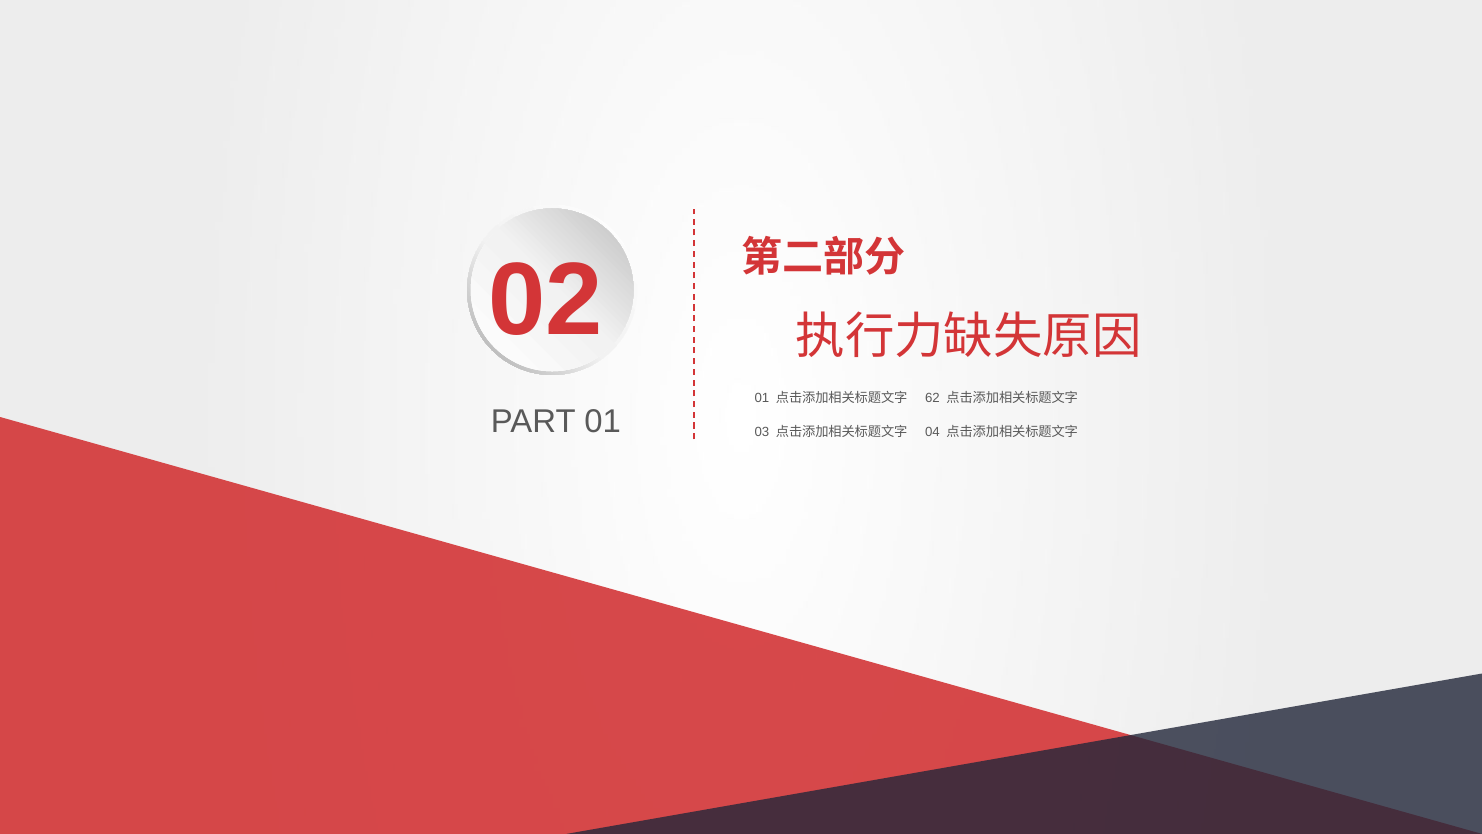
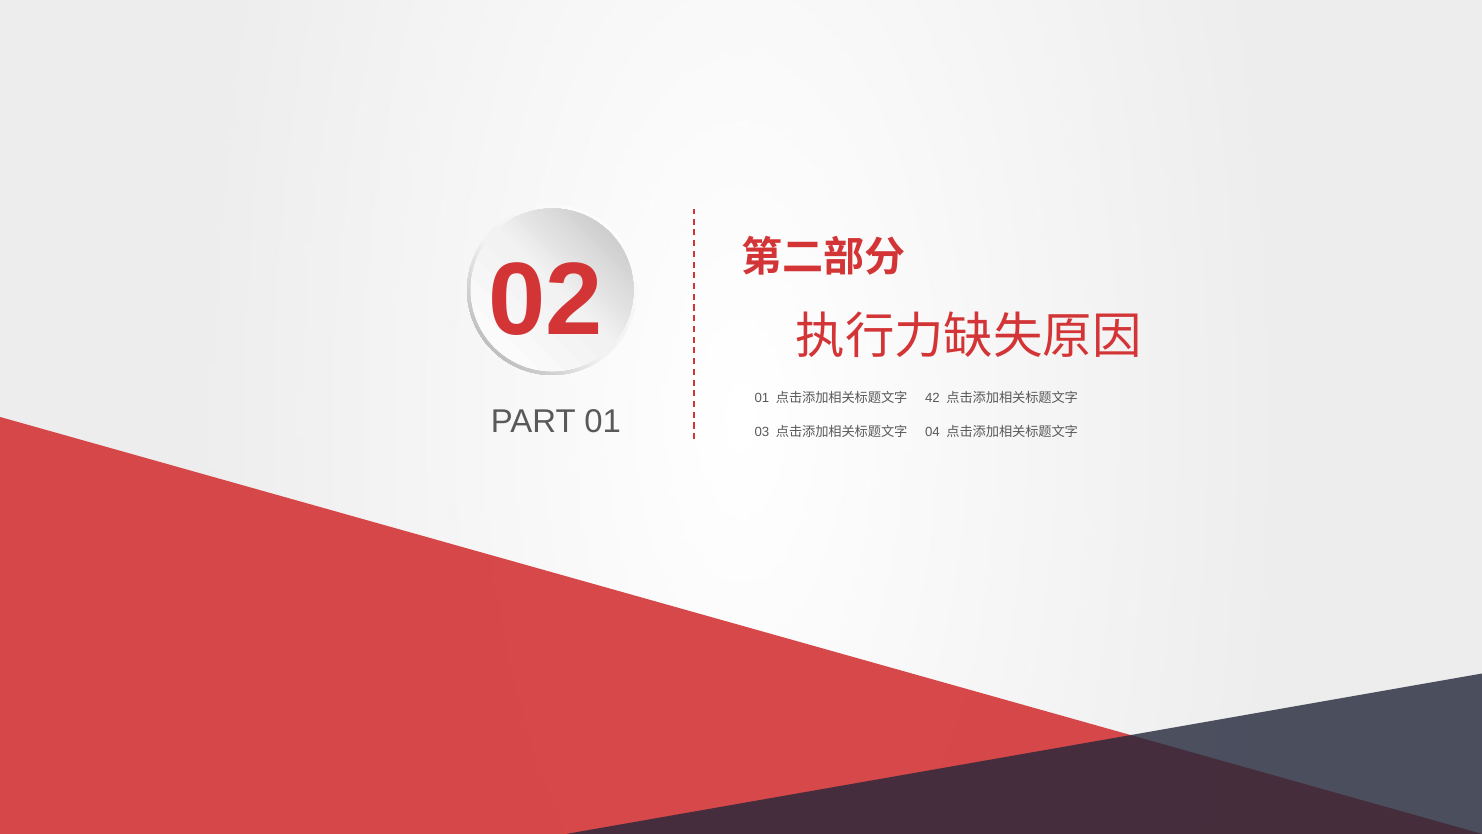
62: 62 -> 42
